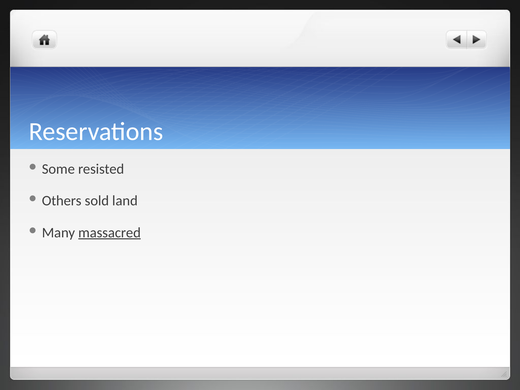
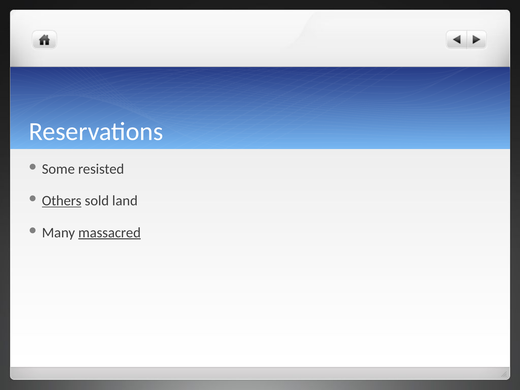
Others underline: none -> present
